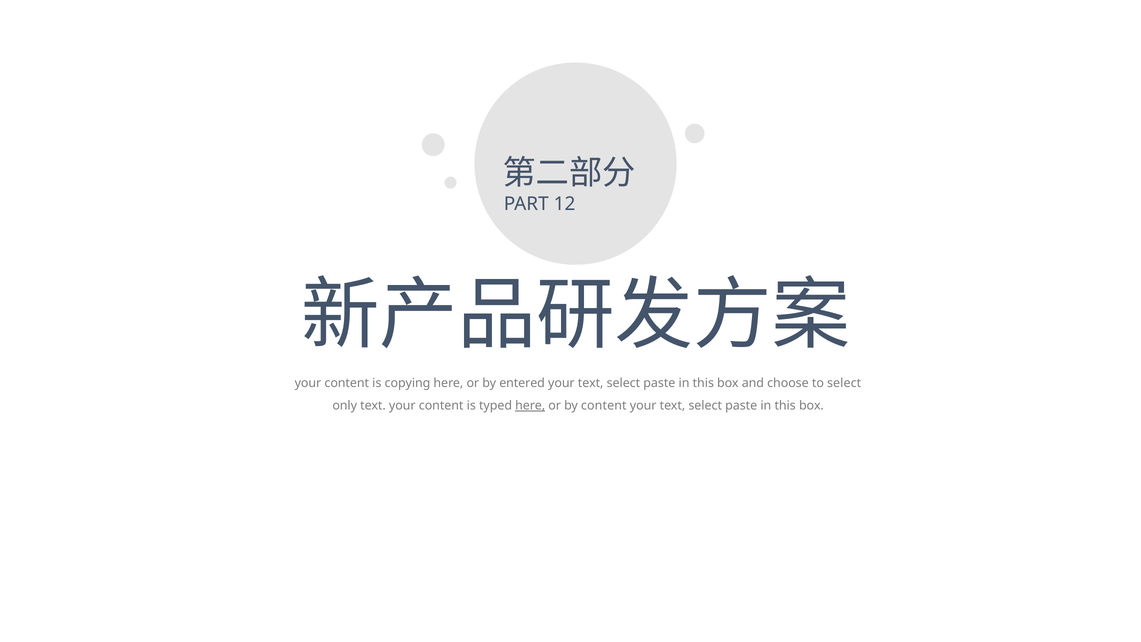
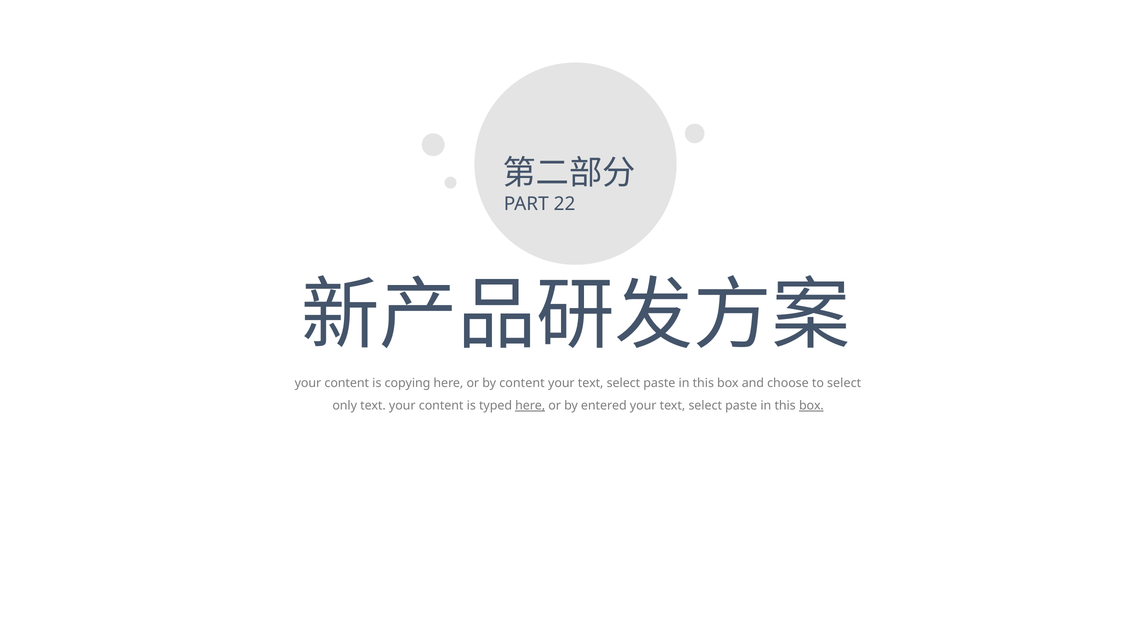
12: 12 -> 22
by entered: entered -> content
by content: content -> entered
box at (811, 405) underline: none -> present
